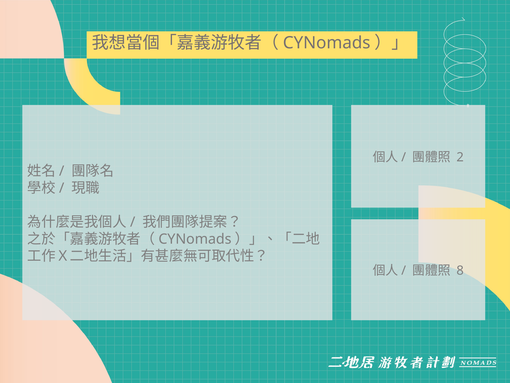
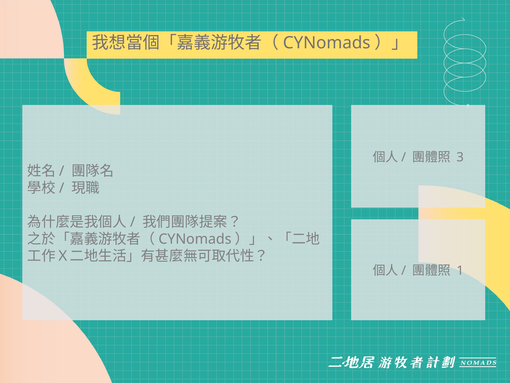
2: 2 -> 3
8: 8 -> 1
